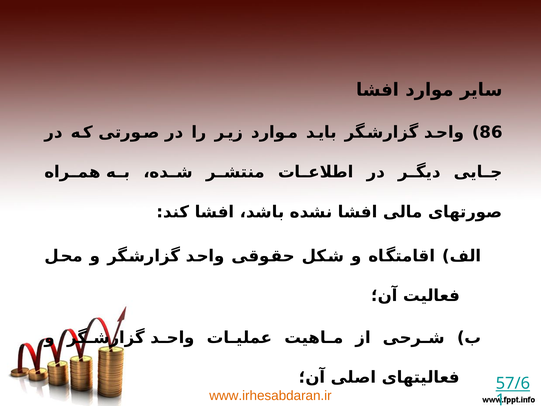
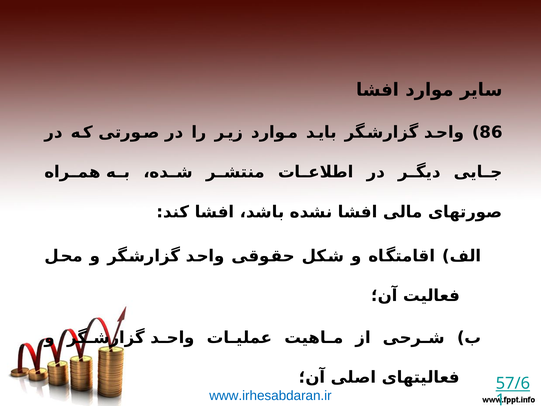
www.irhesabdaran.ir colour: orange -> blue
